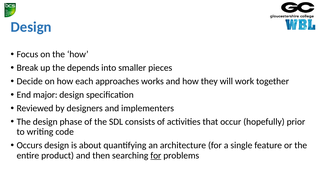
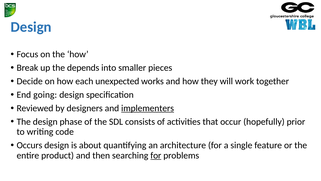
approaches: approaches -> unexpected
major: major -> going
implementers underline: none -> present
